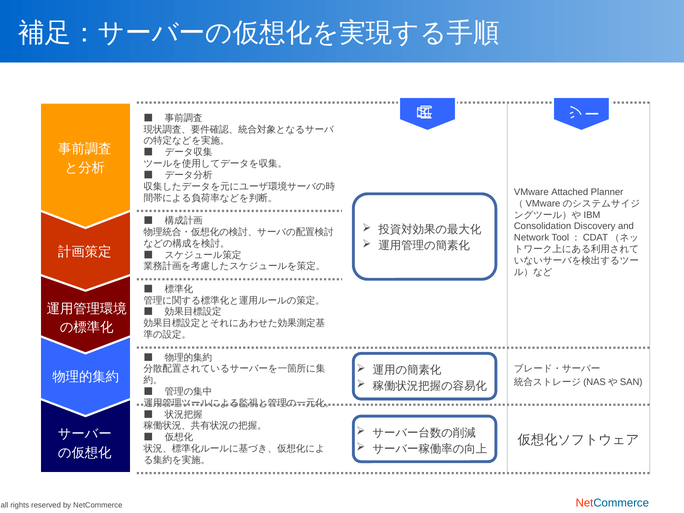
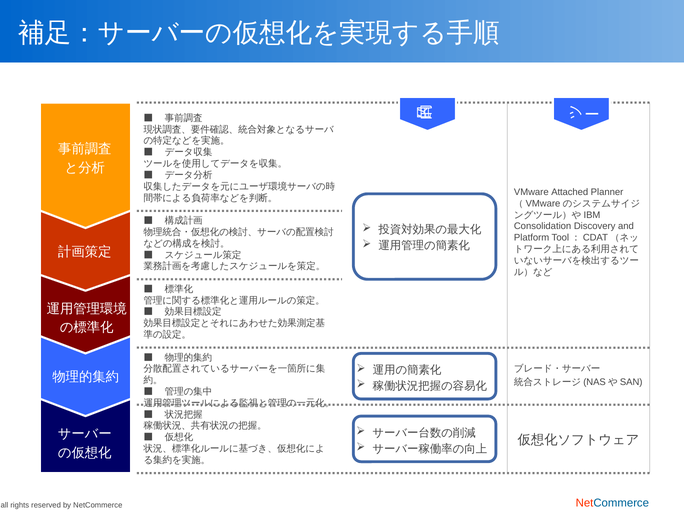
Network: Network -> Platform
